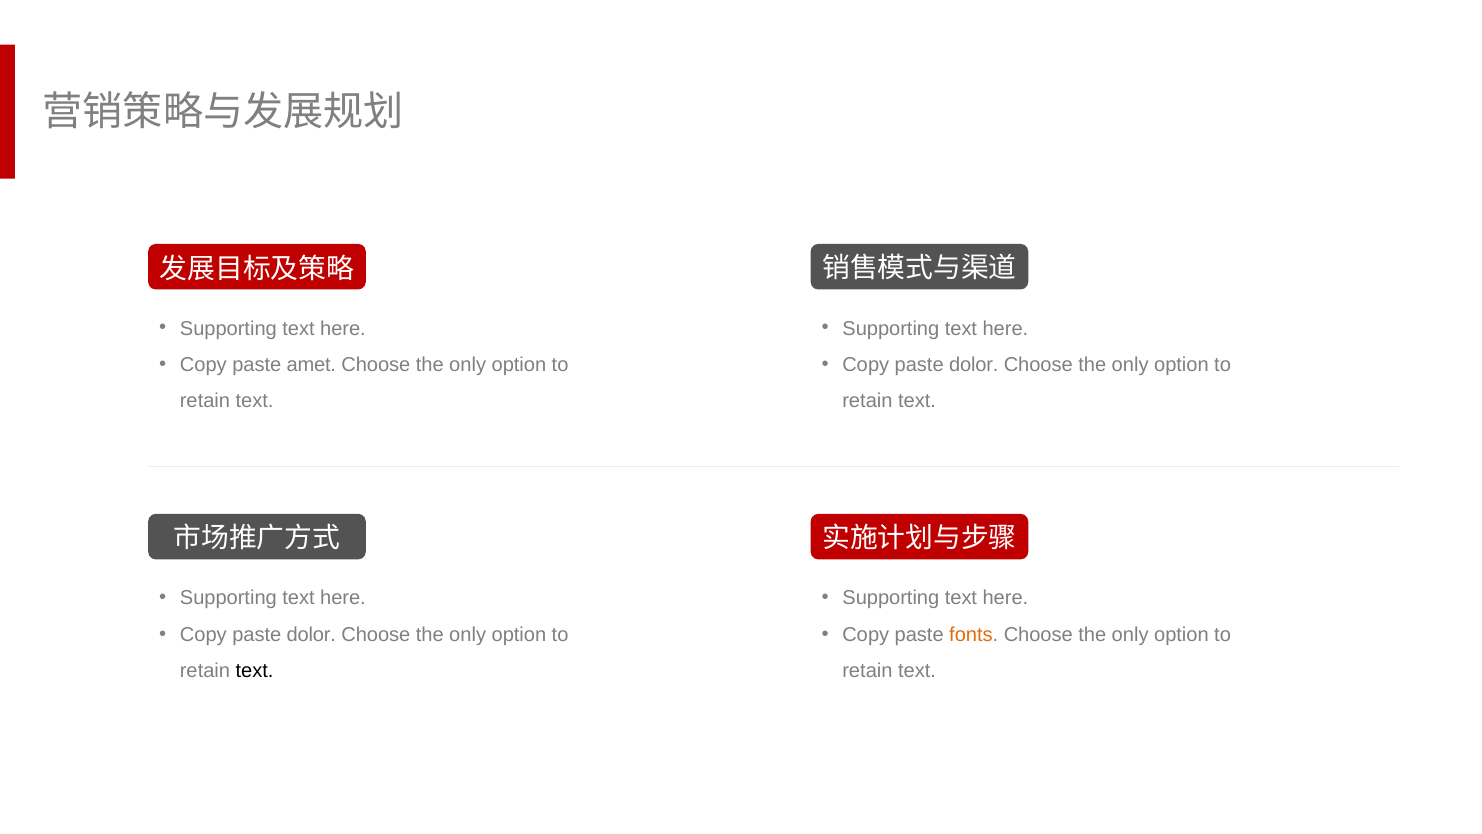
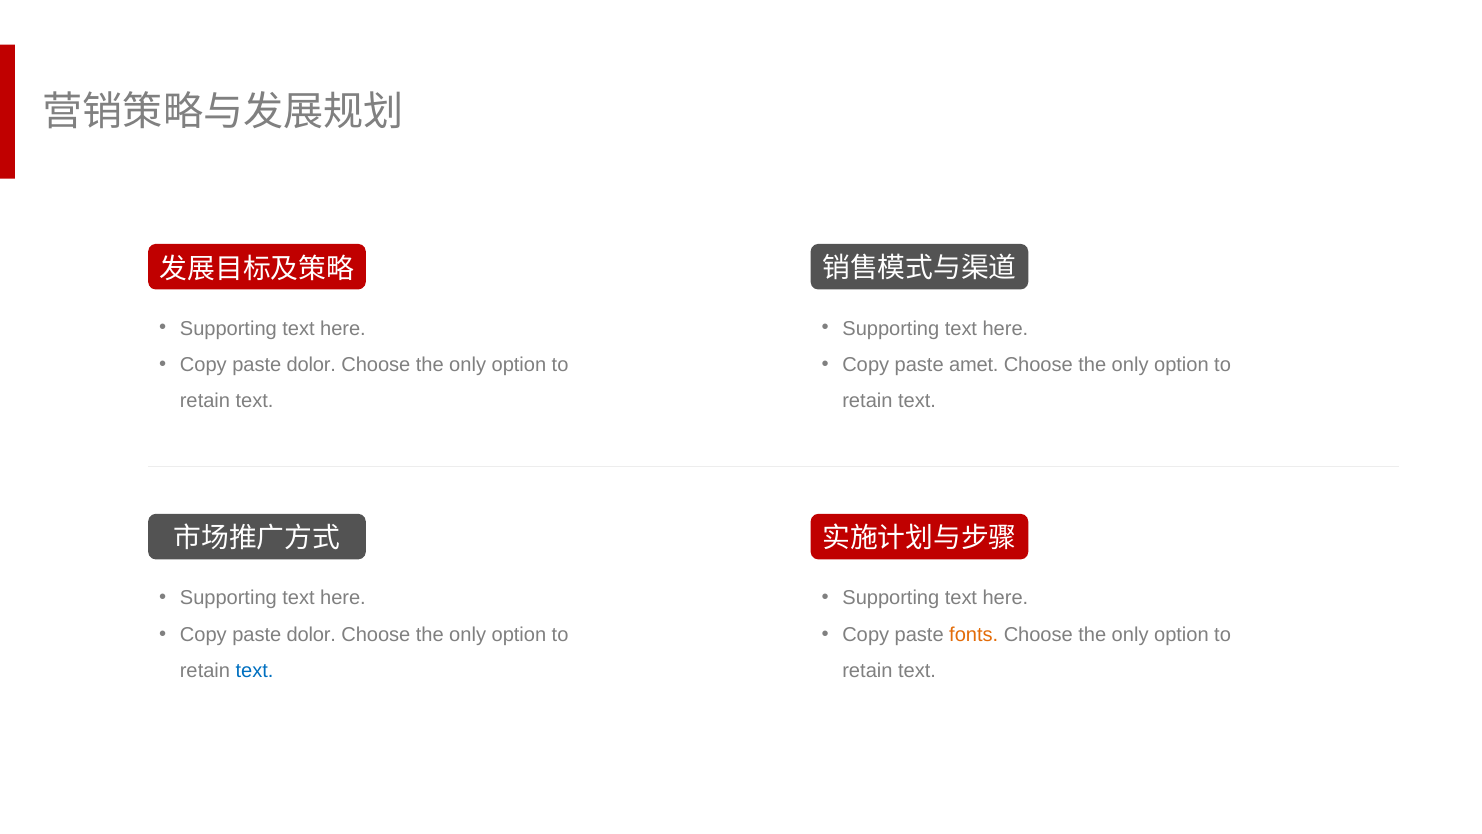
amet at (311, 364): amet -> dolor
dolor at (974, 364): dolor -> amet
text at (255, 670) colour: black -> blue
